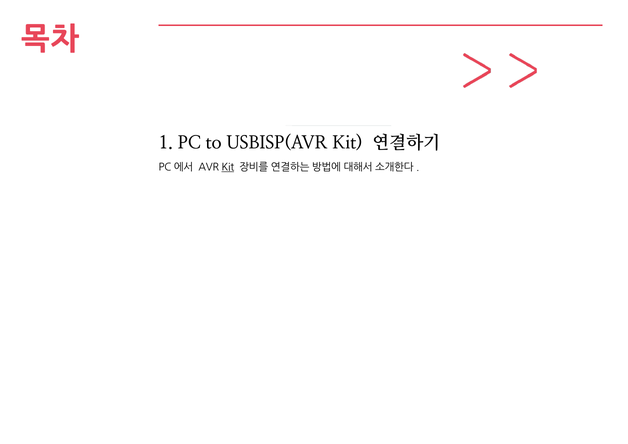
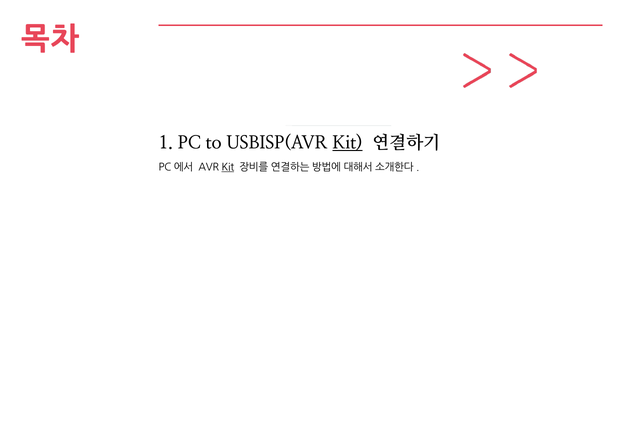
Kit at (348, 143) underline: none -> present
